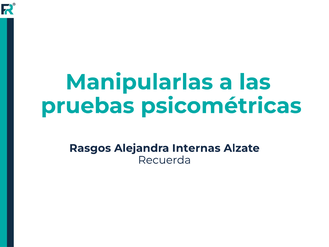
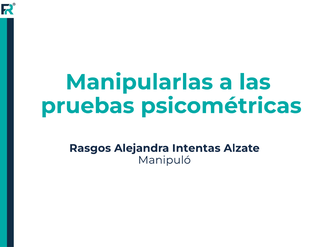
Internas: Internas -> Intentas
Recuerda: Recuerda -> Manipuló
